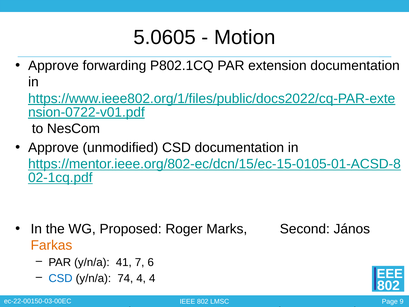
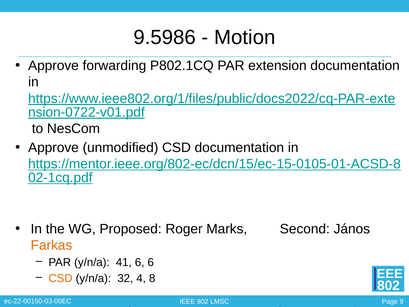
5.0605: 5.0605 -> 9.5986
41 7: 7 -> 6
CSD at (61, 278) colour: blue -> orange
74: 74 -> 32
4 4: 4 -> 8
